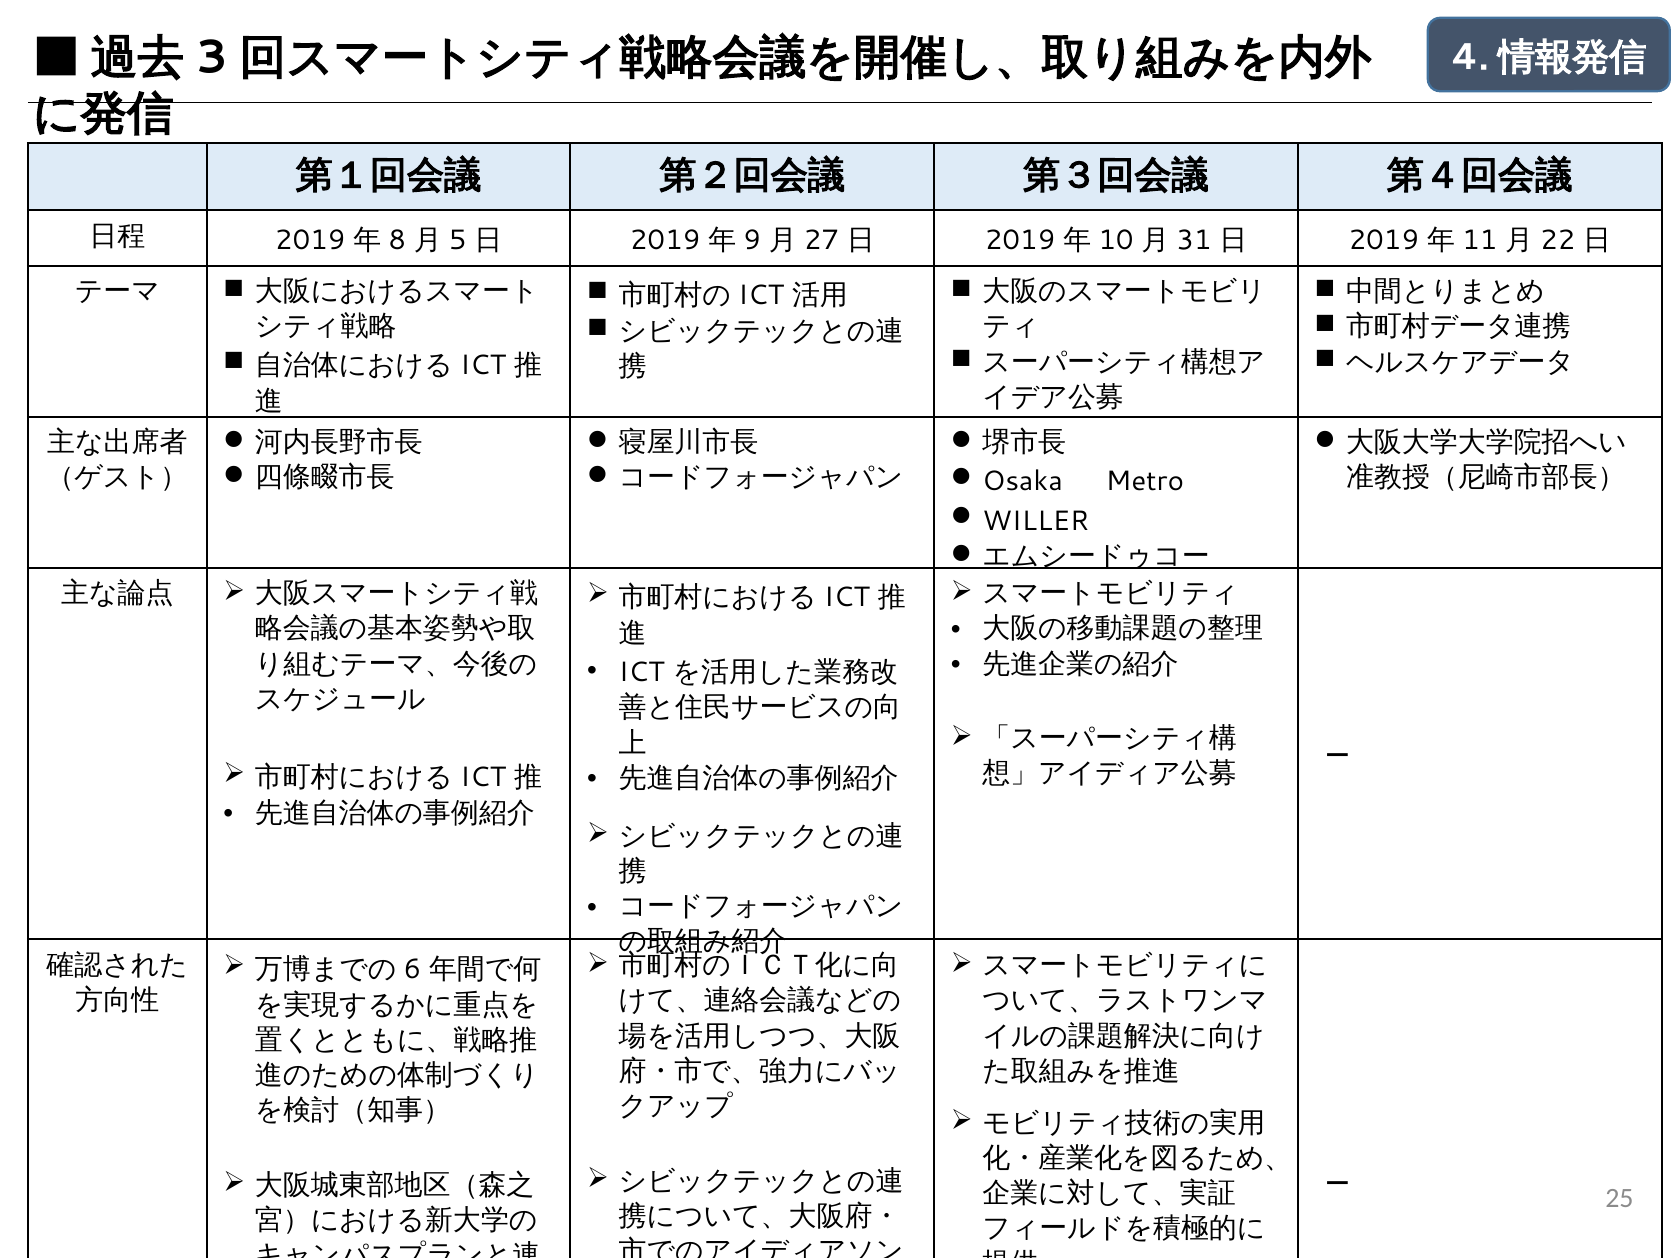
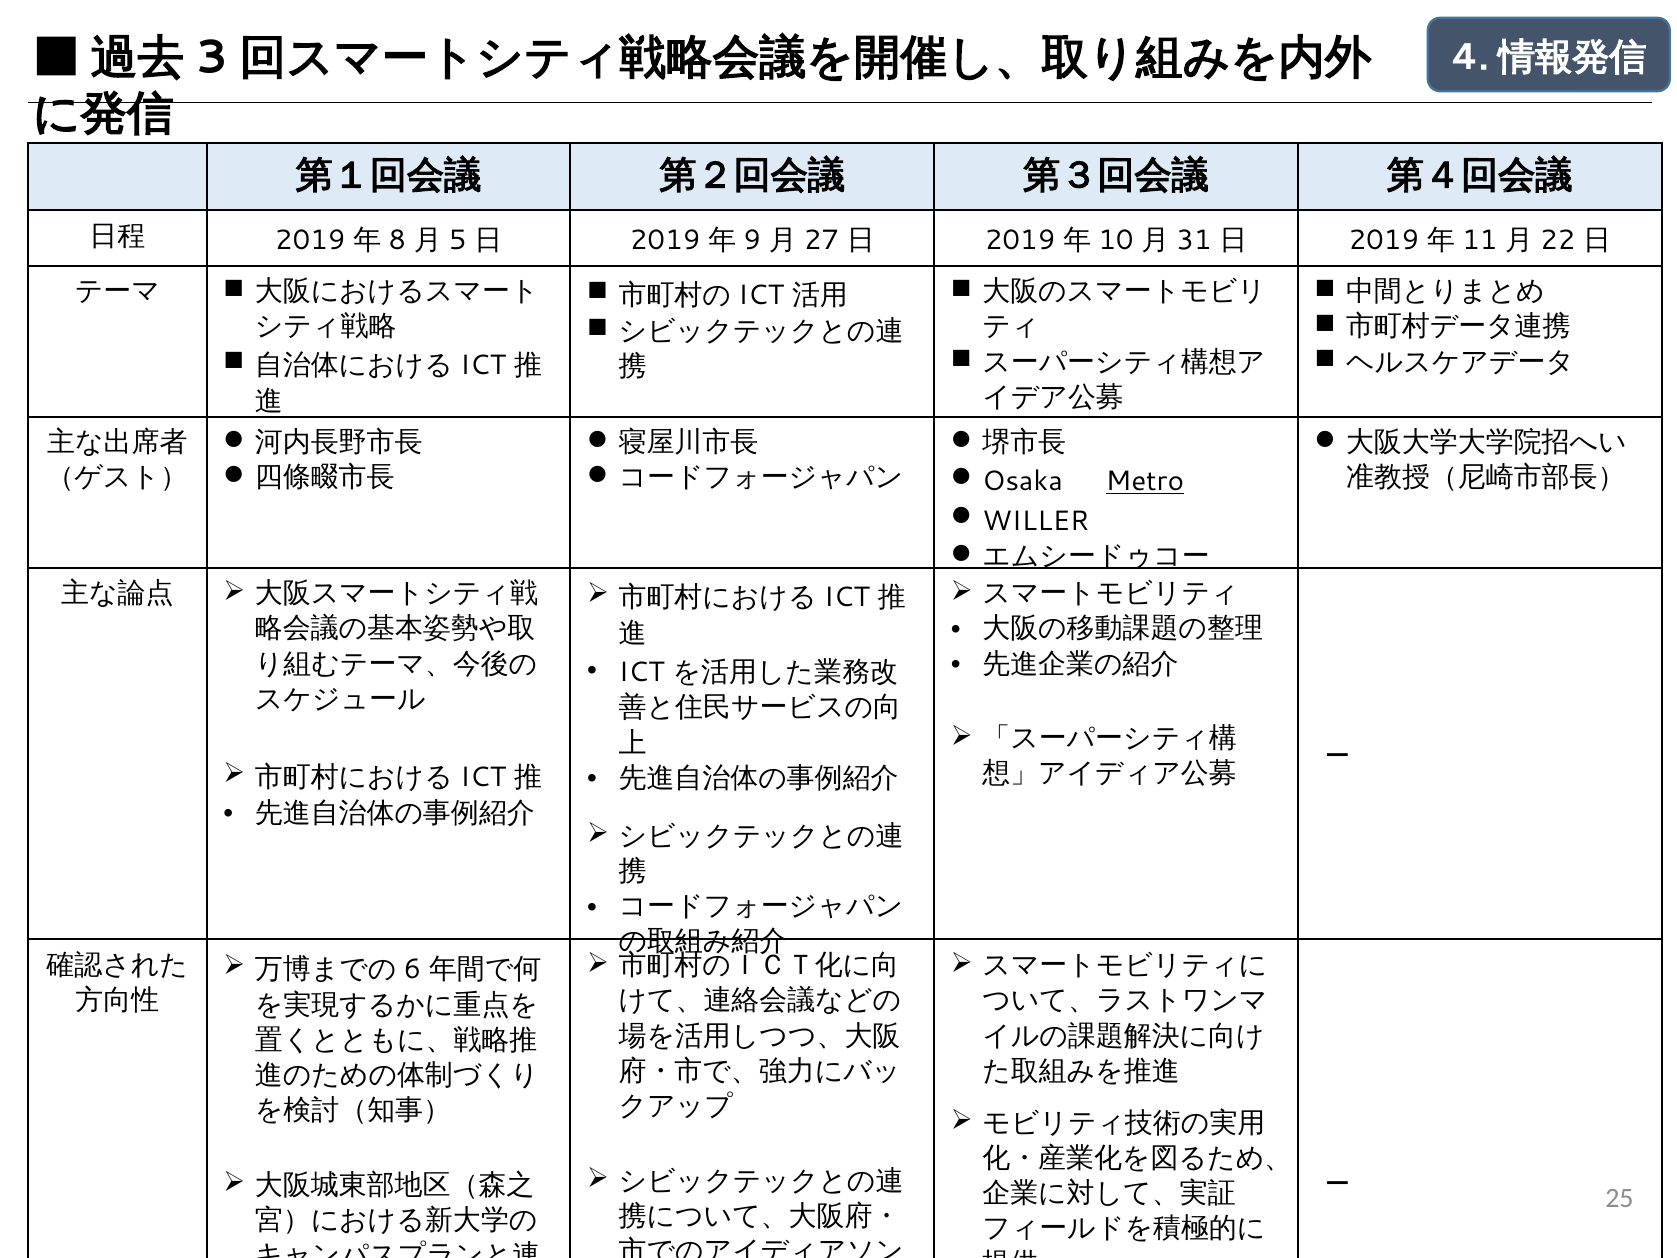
Metro underline: none -> present
